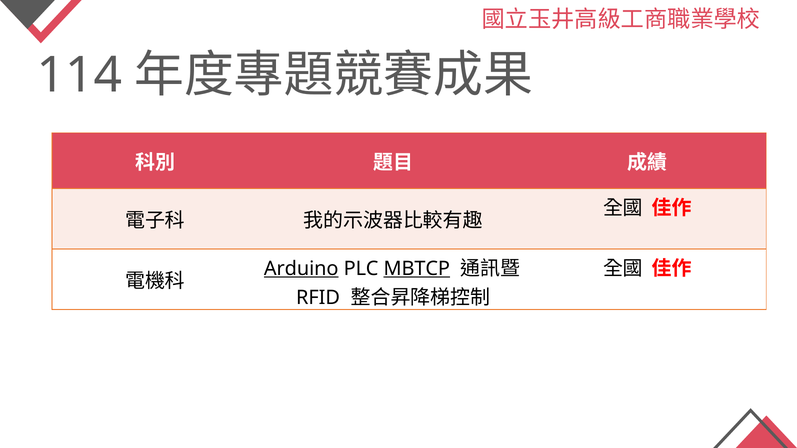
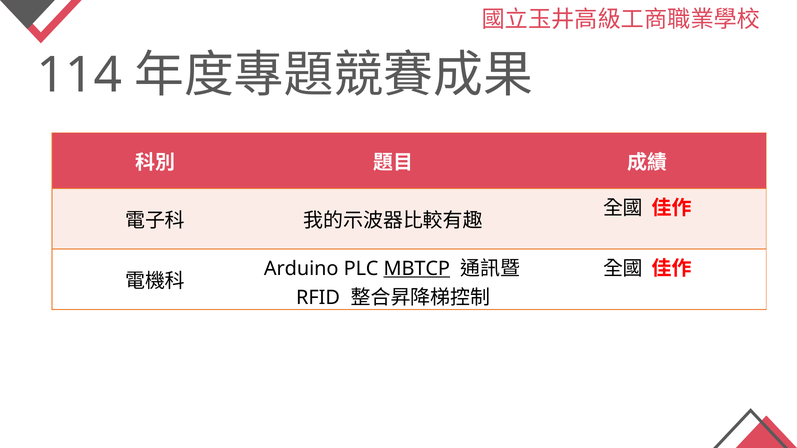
Arduino underline: present -> none
